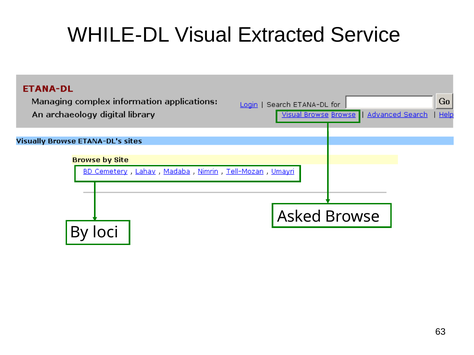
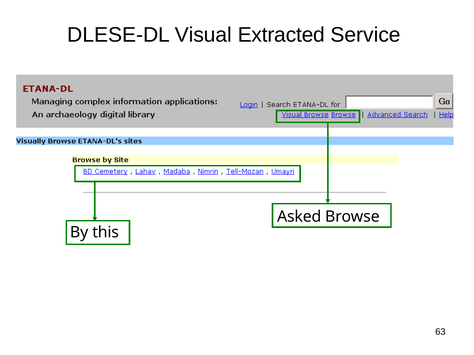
WHILE-DL: WHILE-DL -> DLESE-DL
loci: loci -> this
